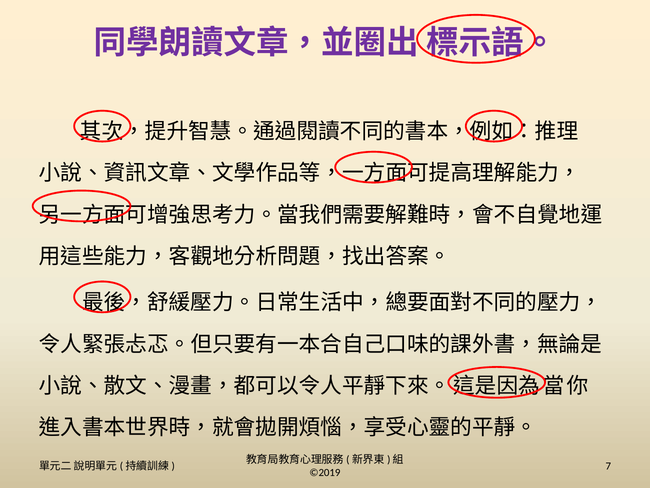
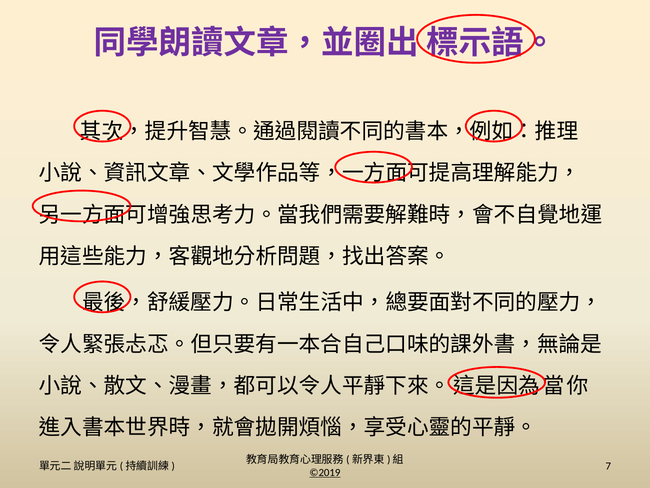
©2019 underline: none -> present
